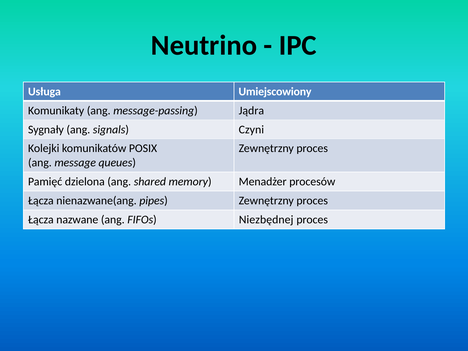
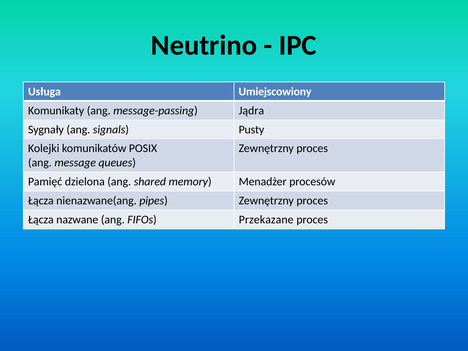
Czyni: Czyni -> Pusty
Niezbędnej: Niezbędnej -> Przekazane
